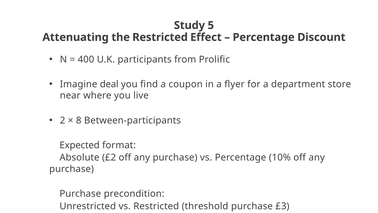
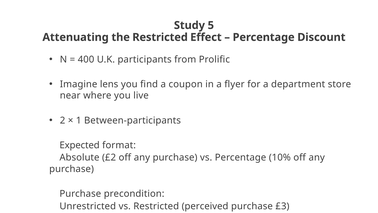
deal: deal -> lens
8: 8 -> 1
threshold: threshold -> perceived
